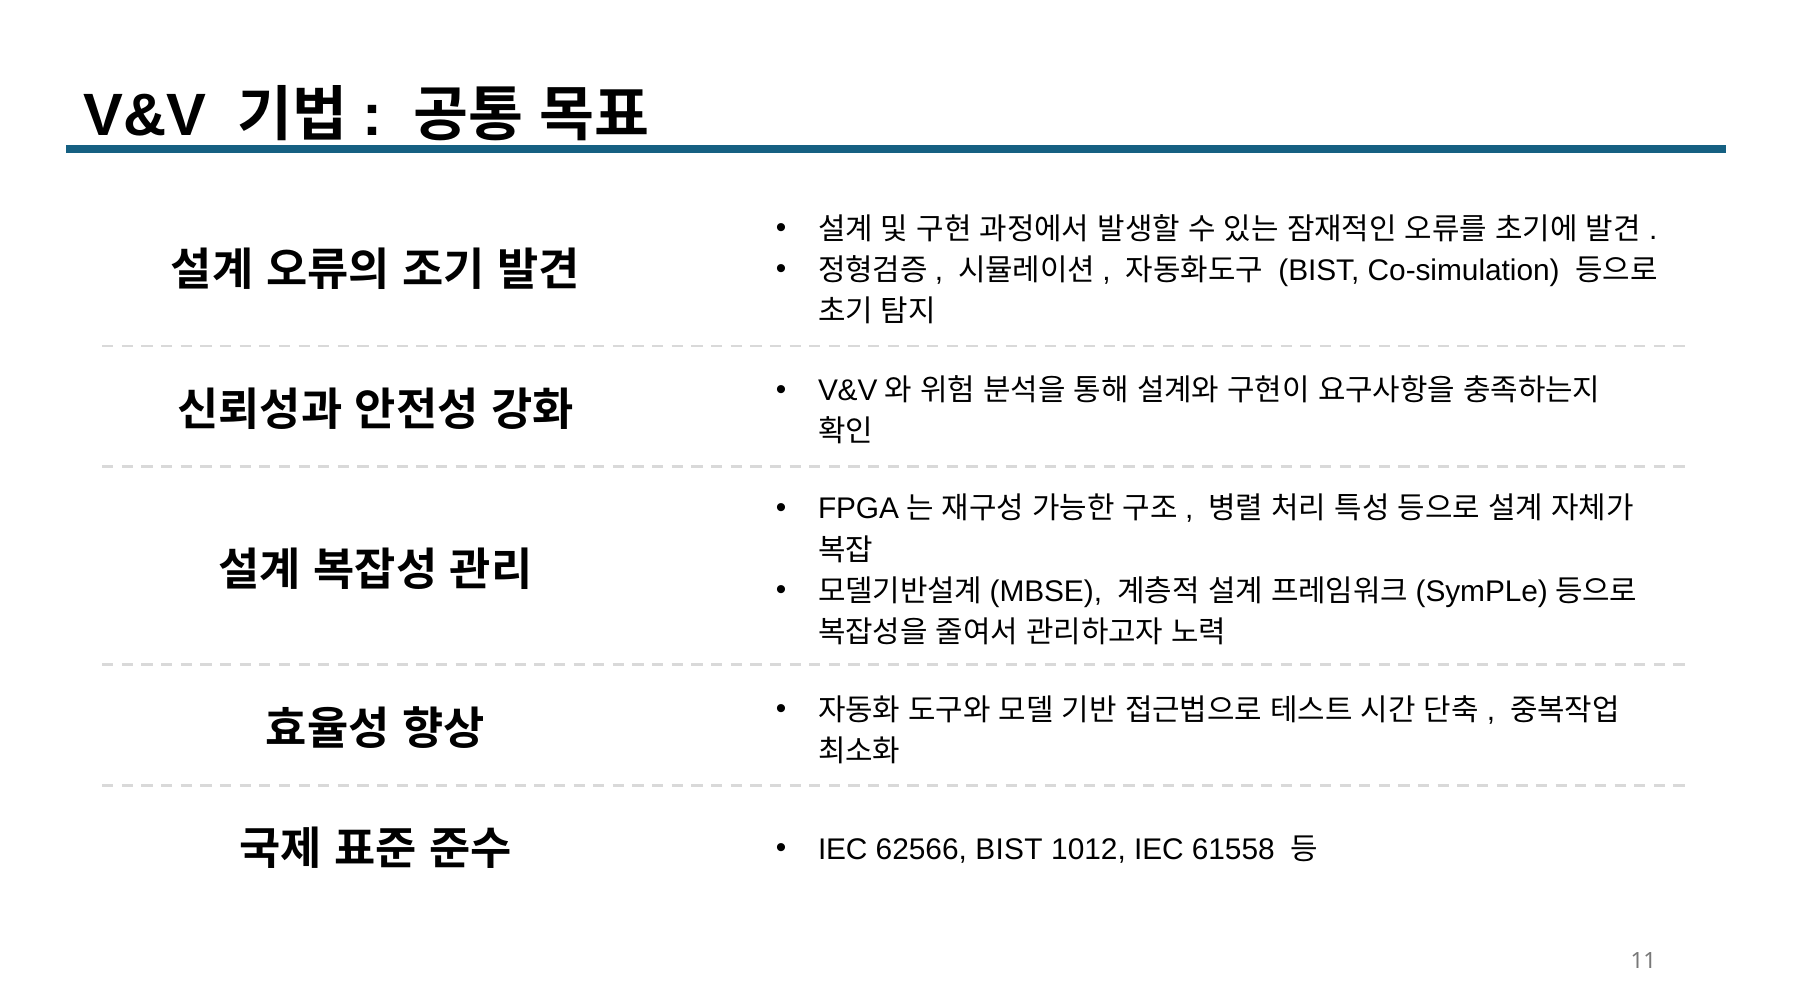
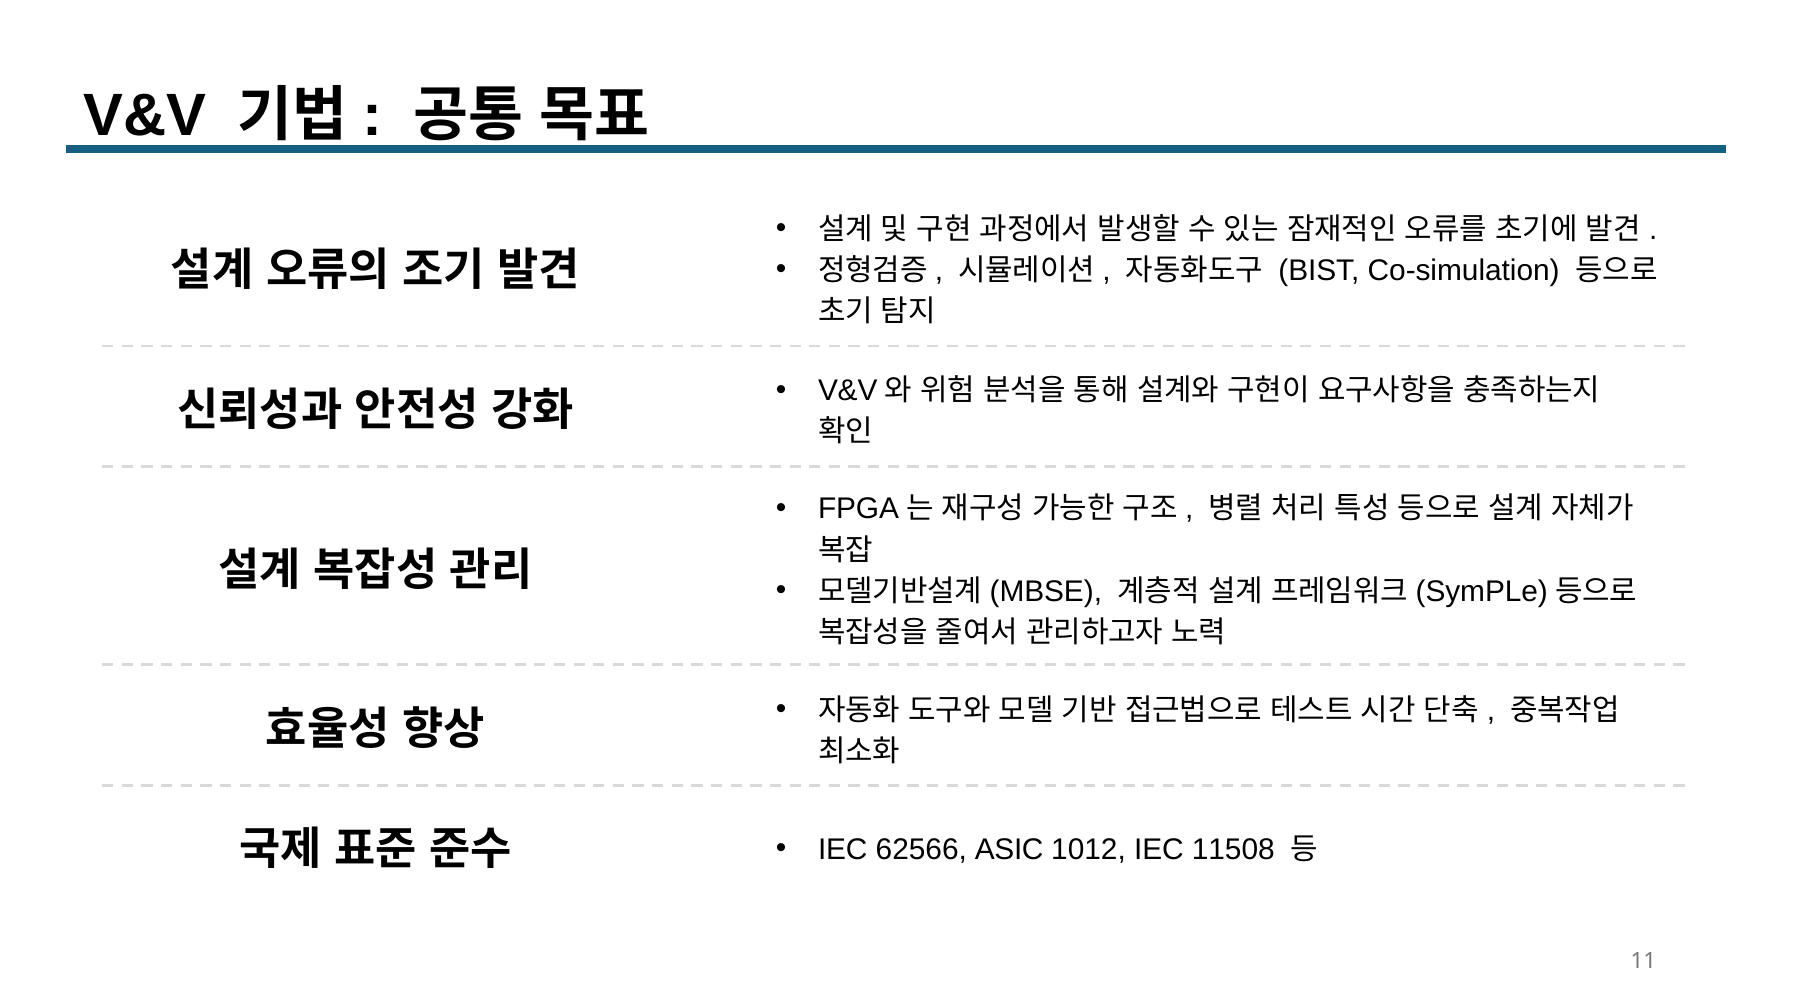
62566 BIST: BIST -> ASIC
61558: 61558 -> 11508
